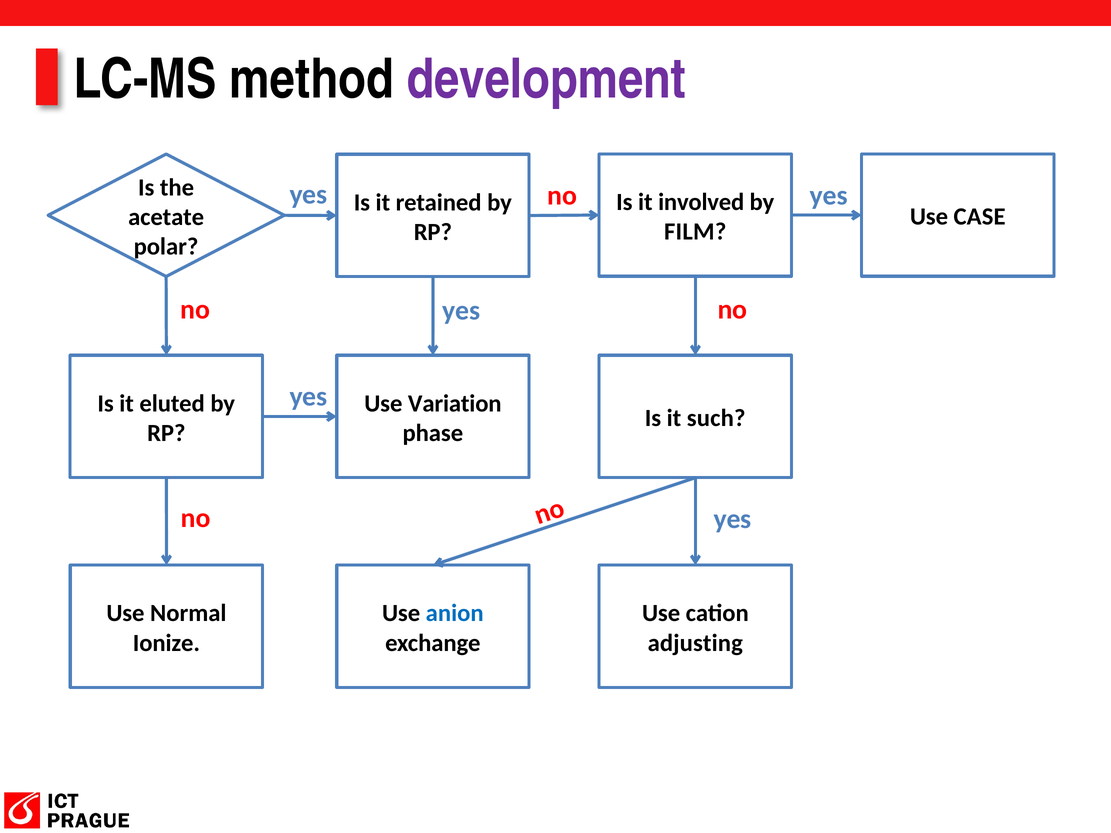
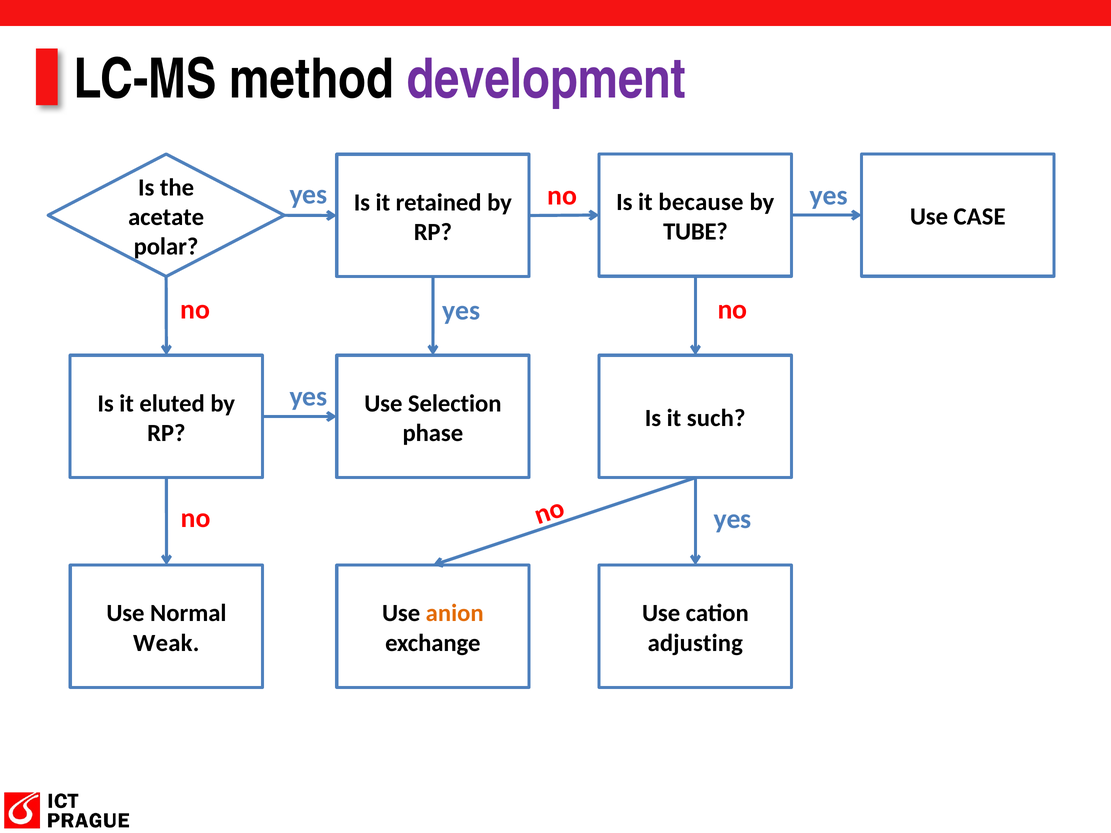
involved: involved -> because
FILM: FILM -> TUBE
Variation: Variation -> Selection
anion colour: blue -> orange
Ionize: Ionize -> Weak
